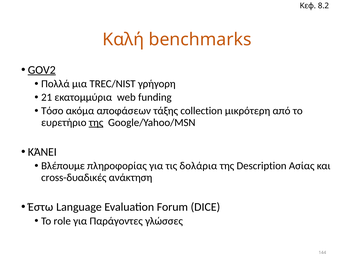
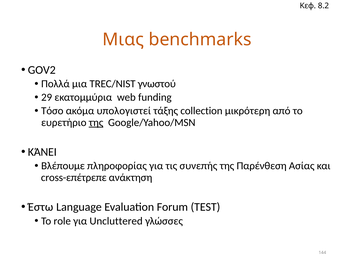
Καλή: Καλή -> Μιας
GOV2 underline: present -> none
γρήγορη: γρήγορη -> γνωστού
21: 21 -> 29
αποφάσεων: αποφάσεων -> υπολογιστεί
δολάρια: δολάρια -> συνεπής
Description: Description -> Παρένθεση
cross-δυαδικές: cross-δυαδικές -> cross-επέτρεπε
DICE: DICE -> TEST
Παράγοντες: Παράγοντες -> Uncluttered
